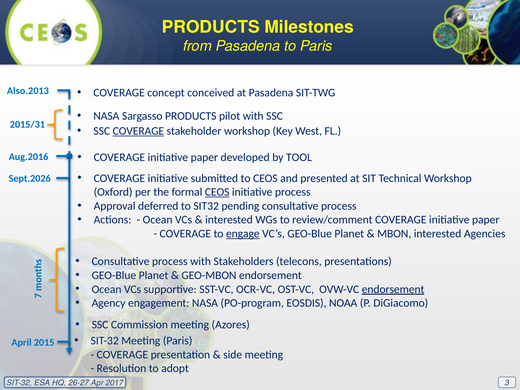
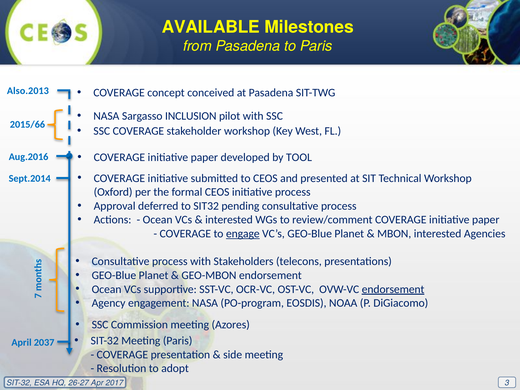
PRODUCTS at (211, 27): PRODUCTS -> AVAILABLE
Sargasso PRODUCTS: PRODUCTS -> INCLUSION
2015/31: 2015/31 -> 2015/66
COVERAGE at (138, 131) underline: present -> none
Sept.2026: Sept.2026 -> Sept.2014
CEOS at (217, 192) underline: present -> none
2015: 2015 -> 2037
